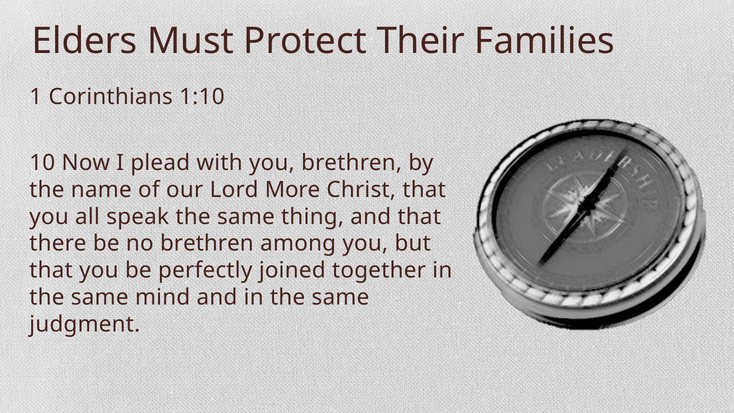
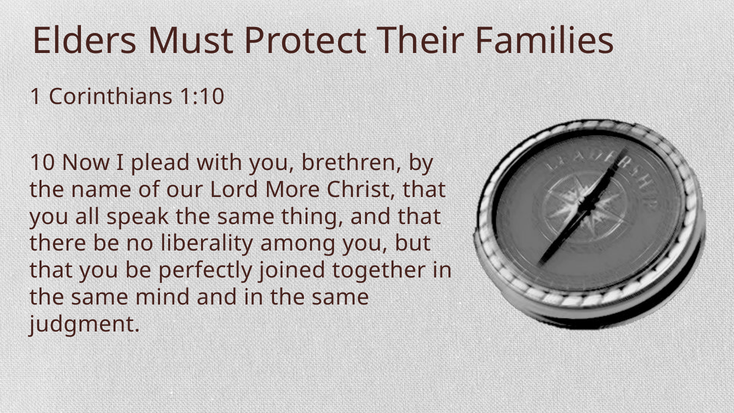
no brethren: brethren -> liberality
